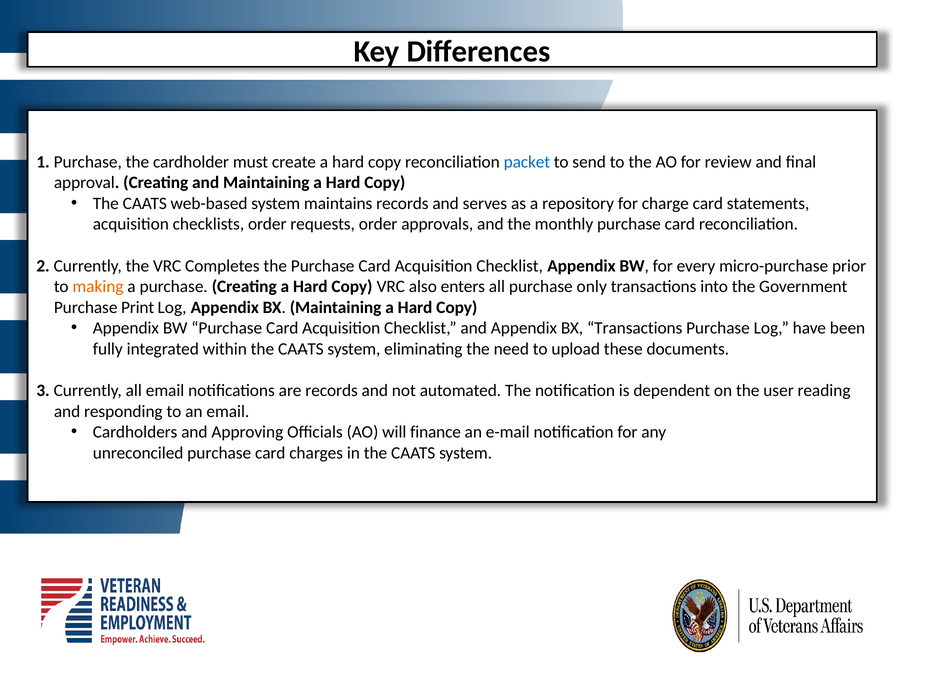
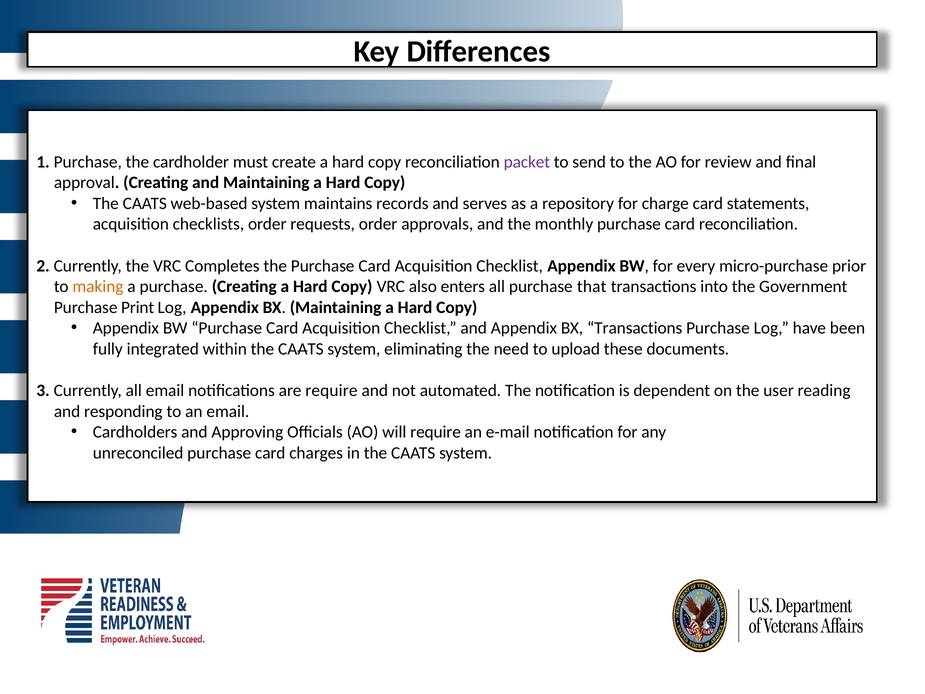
packet colour: blue -> purple
only: only -> that
are records: records -> require
will finance: finance -> require
